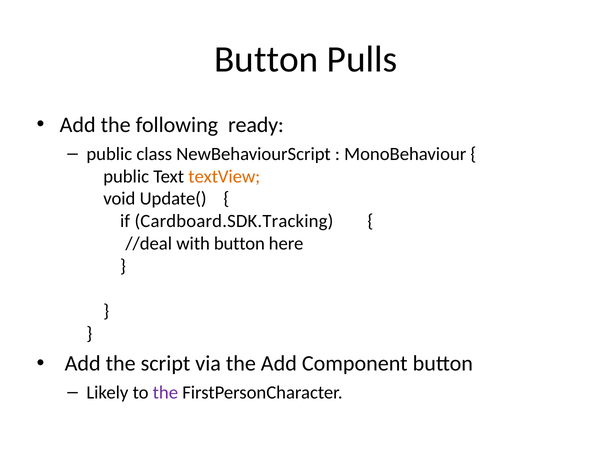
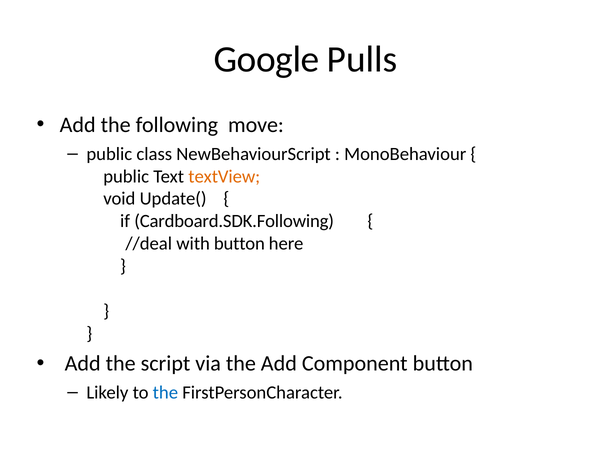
Button at (266, 59): Button -> Google
ready: ready -> move
Cardboard.SDK.Tracking: Cardboard.SDK.Tracking -> Cardboard.SDK.Following
the at (165, 393) colour: purple -> blue
